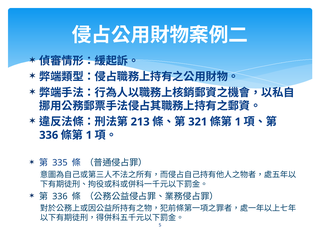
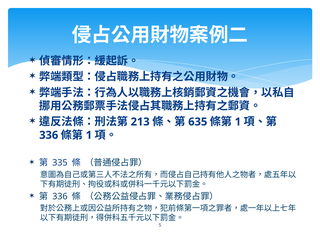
321: 321 -> 635
